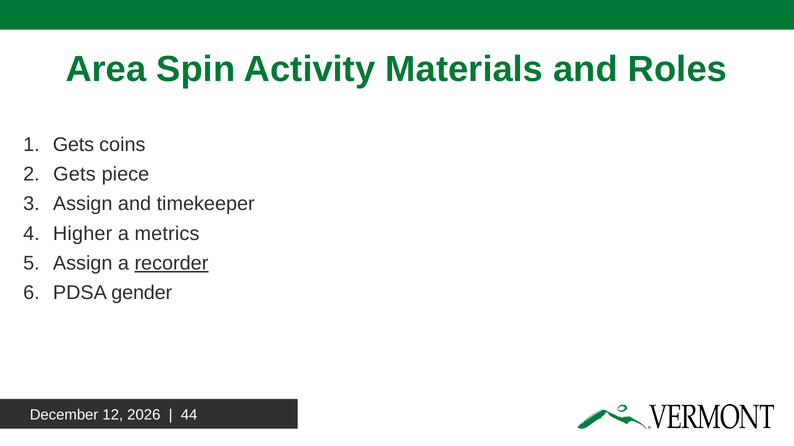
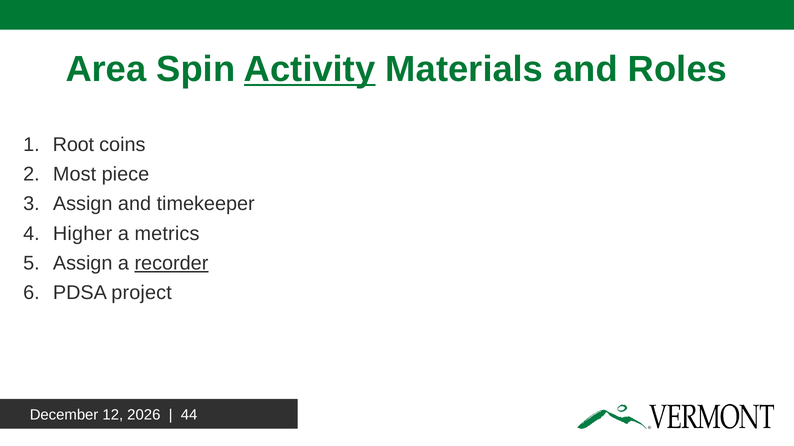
Activity underline: none -> present
Gets at (73, 145): Gets -> Root
Gets at (74, 174): Gets -> Most
gender: gender -> project
